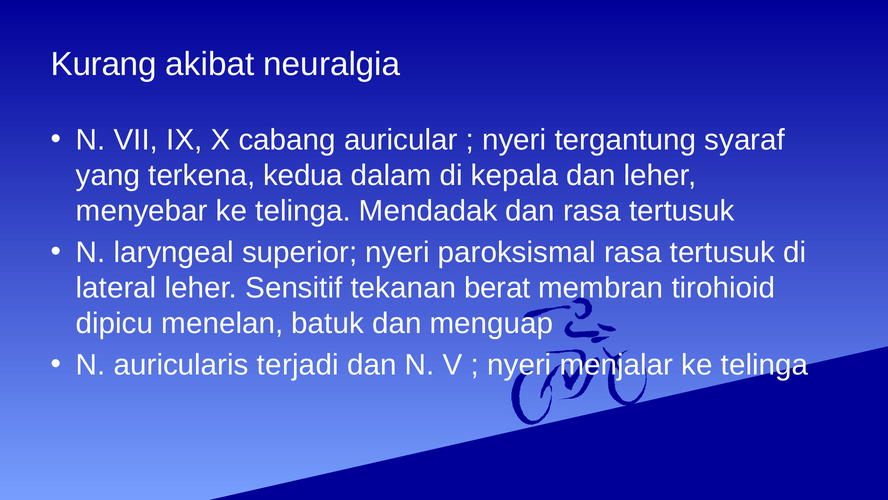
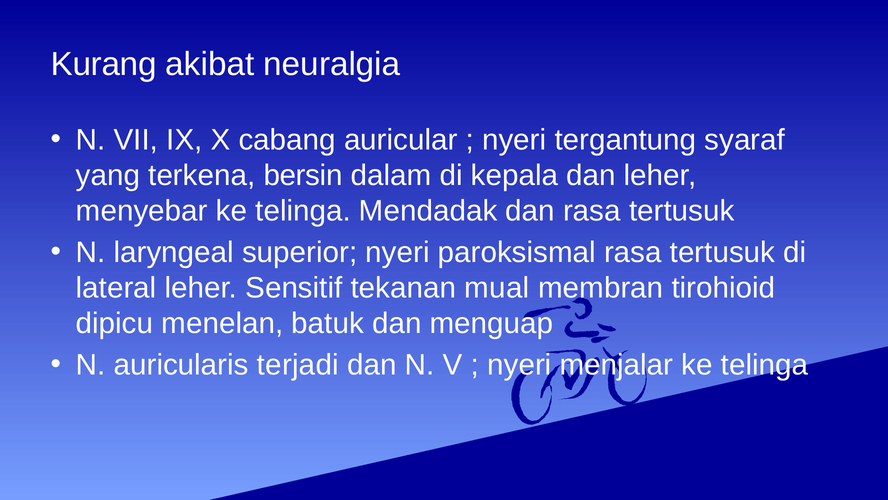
kedua: kedua -> bersin
berat: berat -> mual
